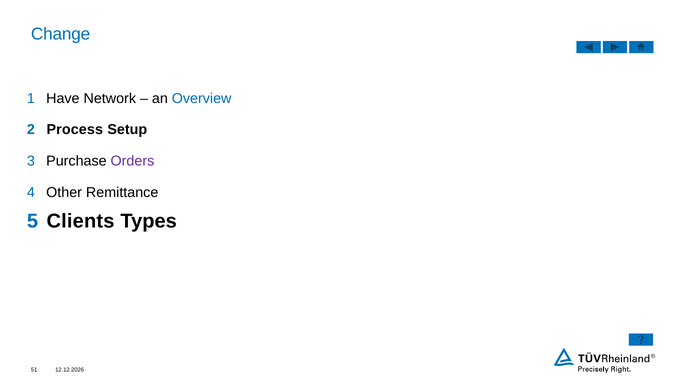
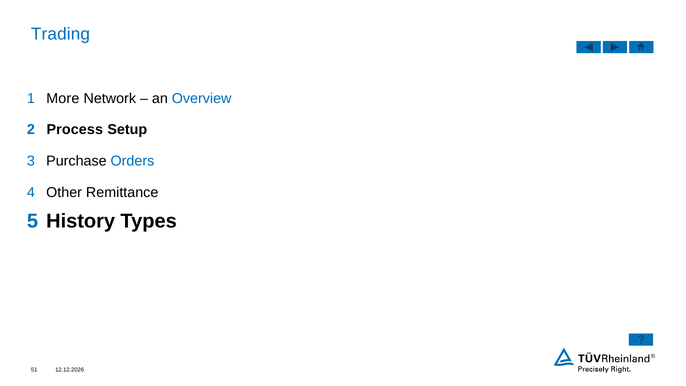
Change: Change -> Trading
Have: Have -> More
Orders colour: purple -> blue
Clients: Clients -> History
